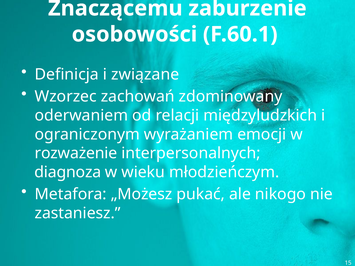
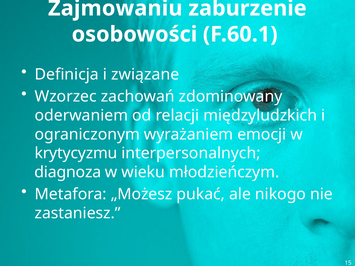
Znaczącemu: Znaczącemu -> Zajmowaniu
rozważenie: rozważenie -> krytycyzmu
